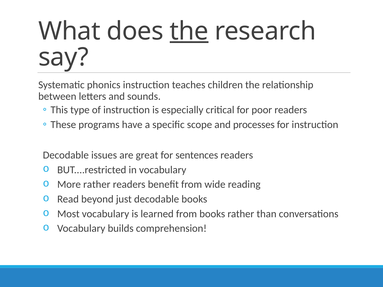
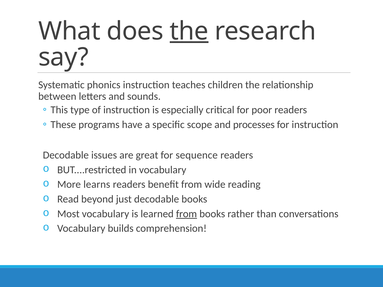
sentences: sentences -> sequence
More rather: rather -> learns
from at (187, 214) underline: none -> present
